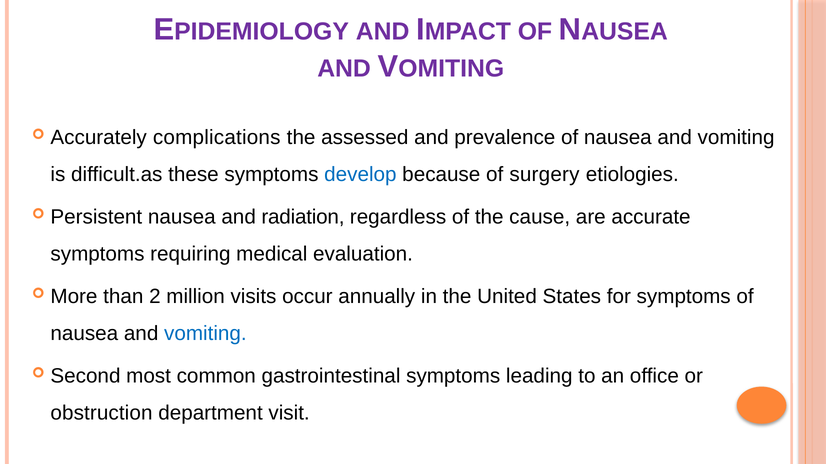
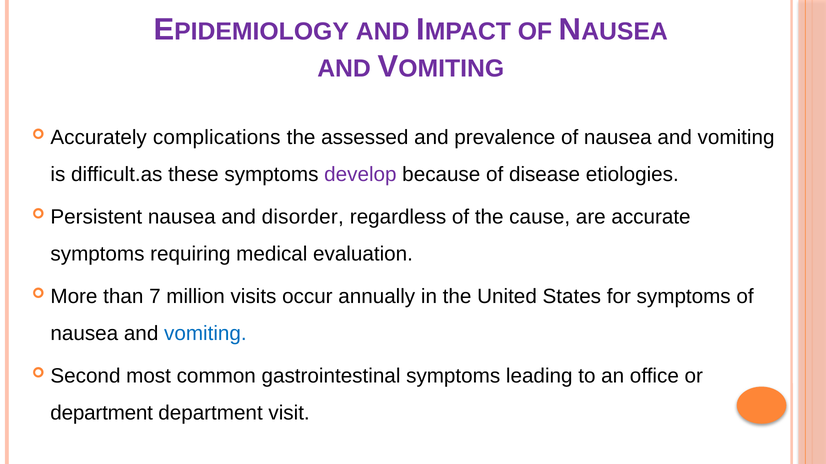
develop colour: blue -> purple
surgery: surgery -> disease
radiation: radiation -> disorder
2: 2 -> 7
obstruction at (101, 413): obstruction -> department
